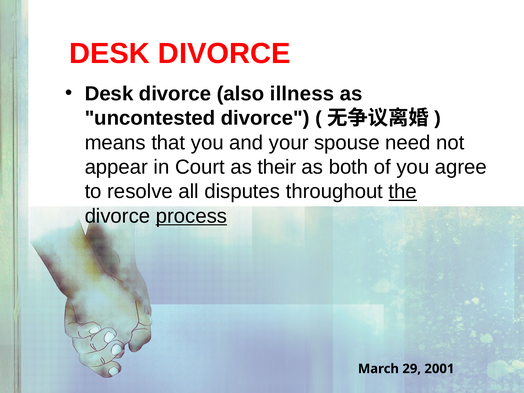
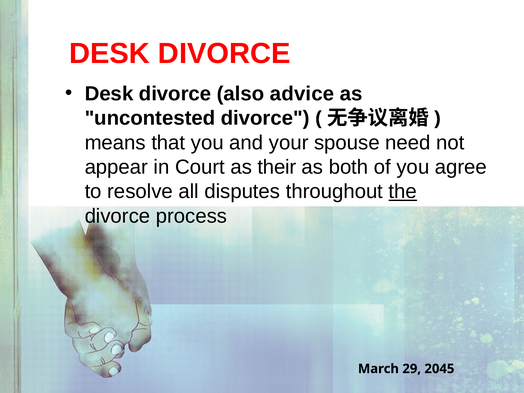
illness: illness -> advice
process underline: present -> none
2001: 2001 -> 2045
